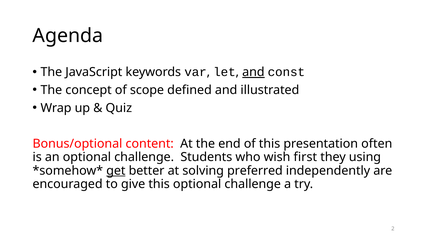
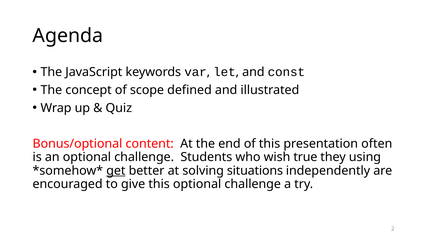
and at (253, 72) underline: present -> none
first: first -> true
preferred: preferred -> situations
